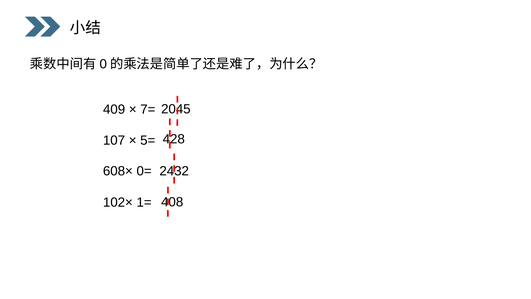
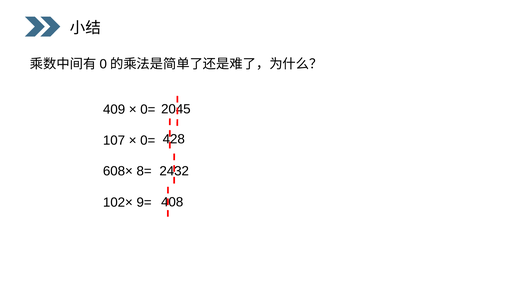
7= at (148, 109): 7= -> 0=
5= at (148, 140): 5= -> 0=
0=: 0= -> 8=
1=: 1= -> 9=
